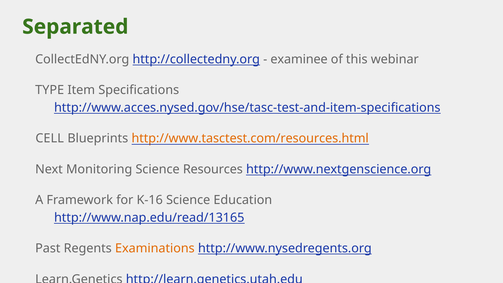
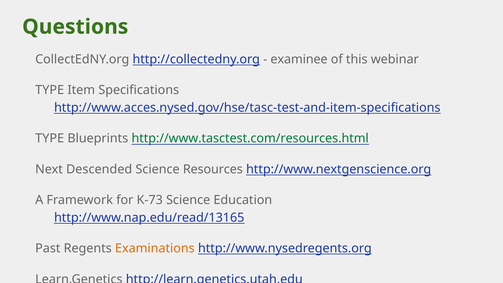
Separated: Separated -> Questions
CELL at (50, 138): CELL -> TYPE
http://www.tasctest.com/resources.html colour: orange -> green
Monitoring: Monitoring -> Descended
K-16: K-16 -> K-73
